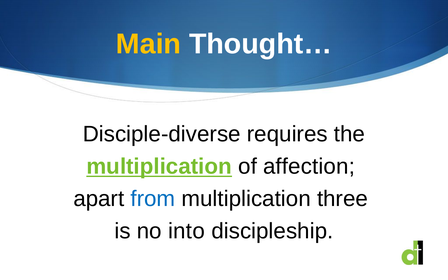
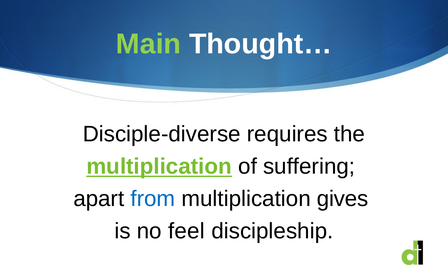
Main colour: yellow -> light green
affection: affection -> suffering
three: three -> gives
into: into -> feel
